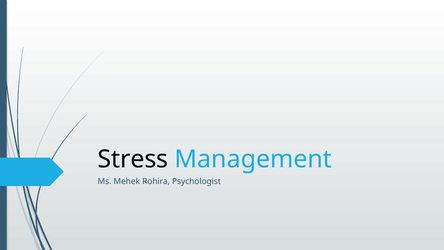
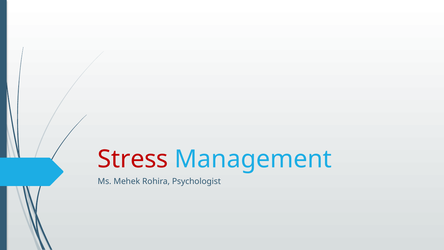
Stress colour: black -> red
